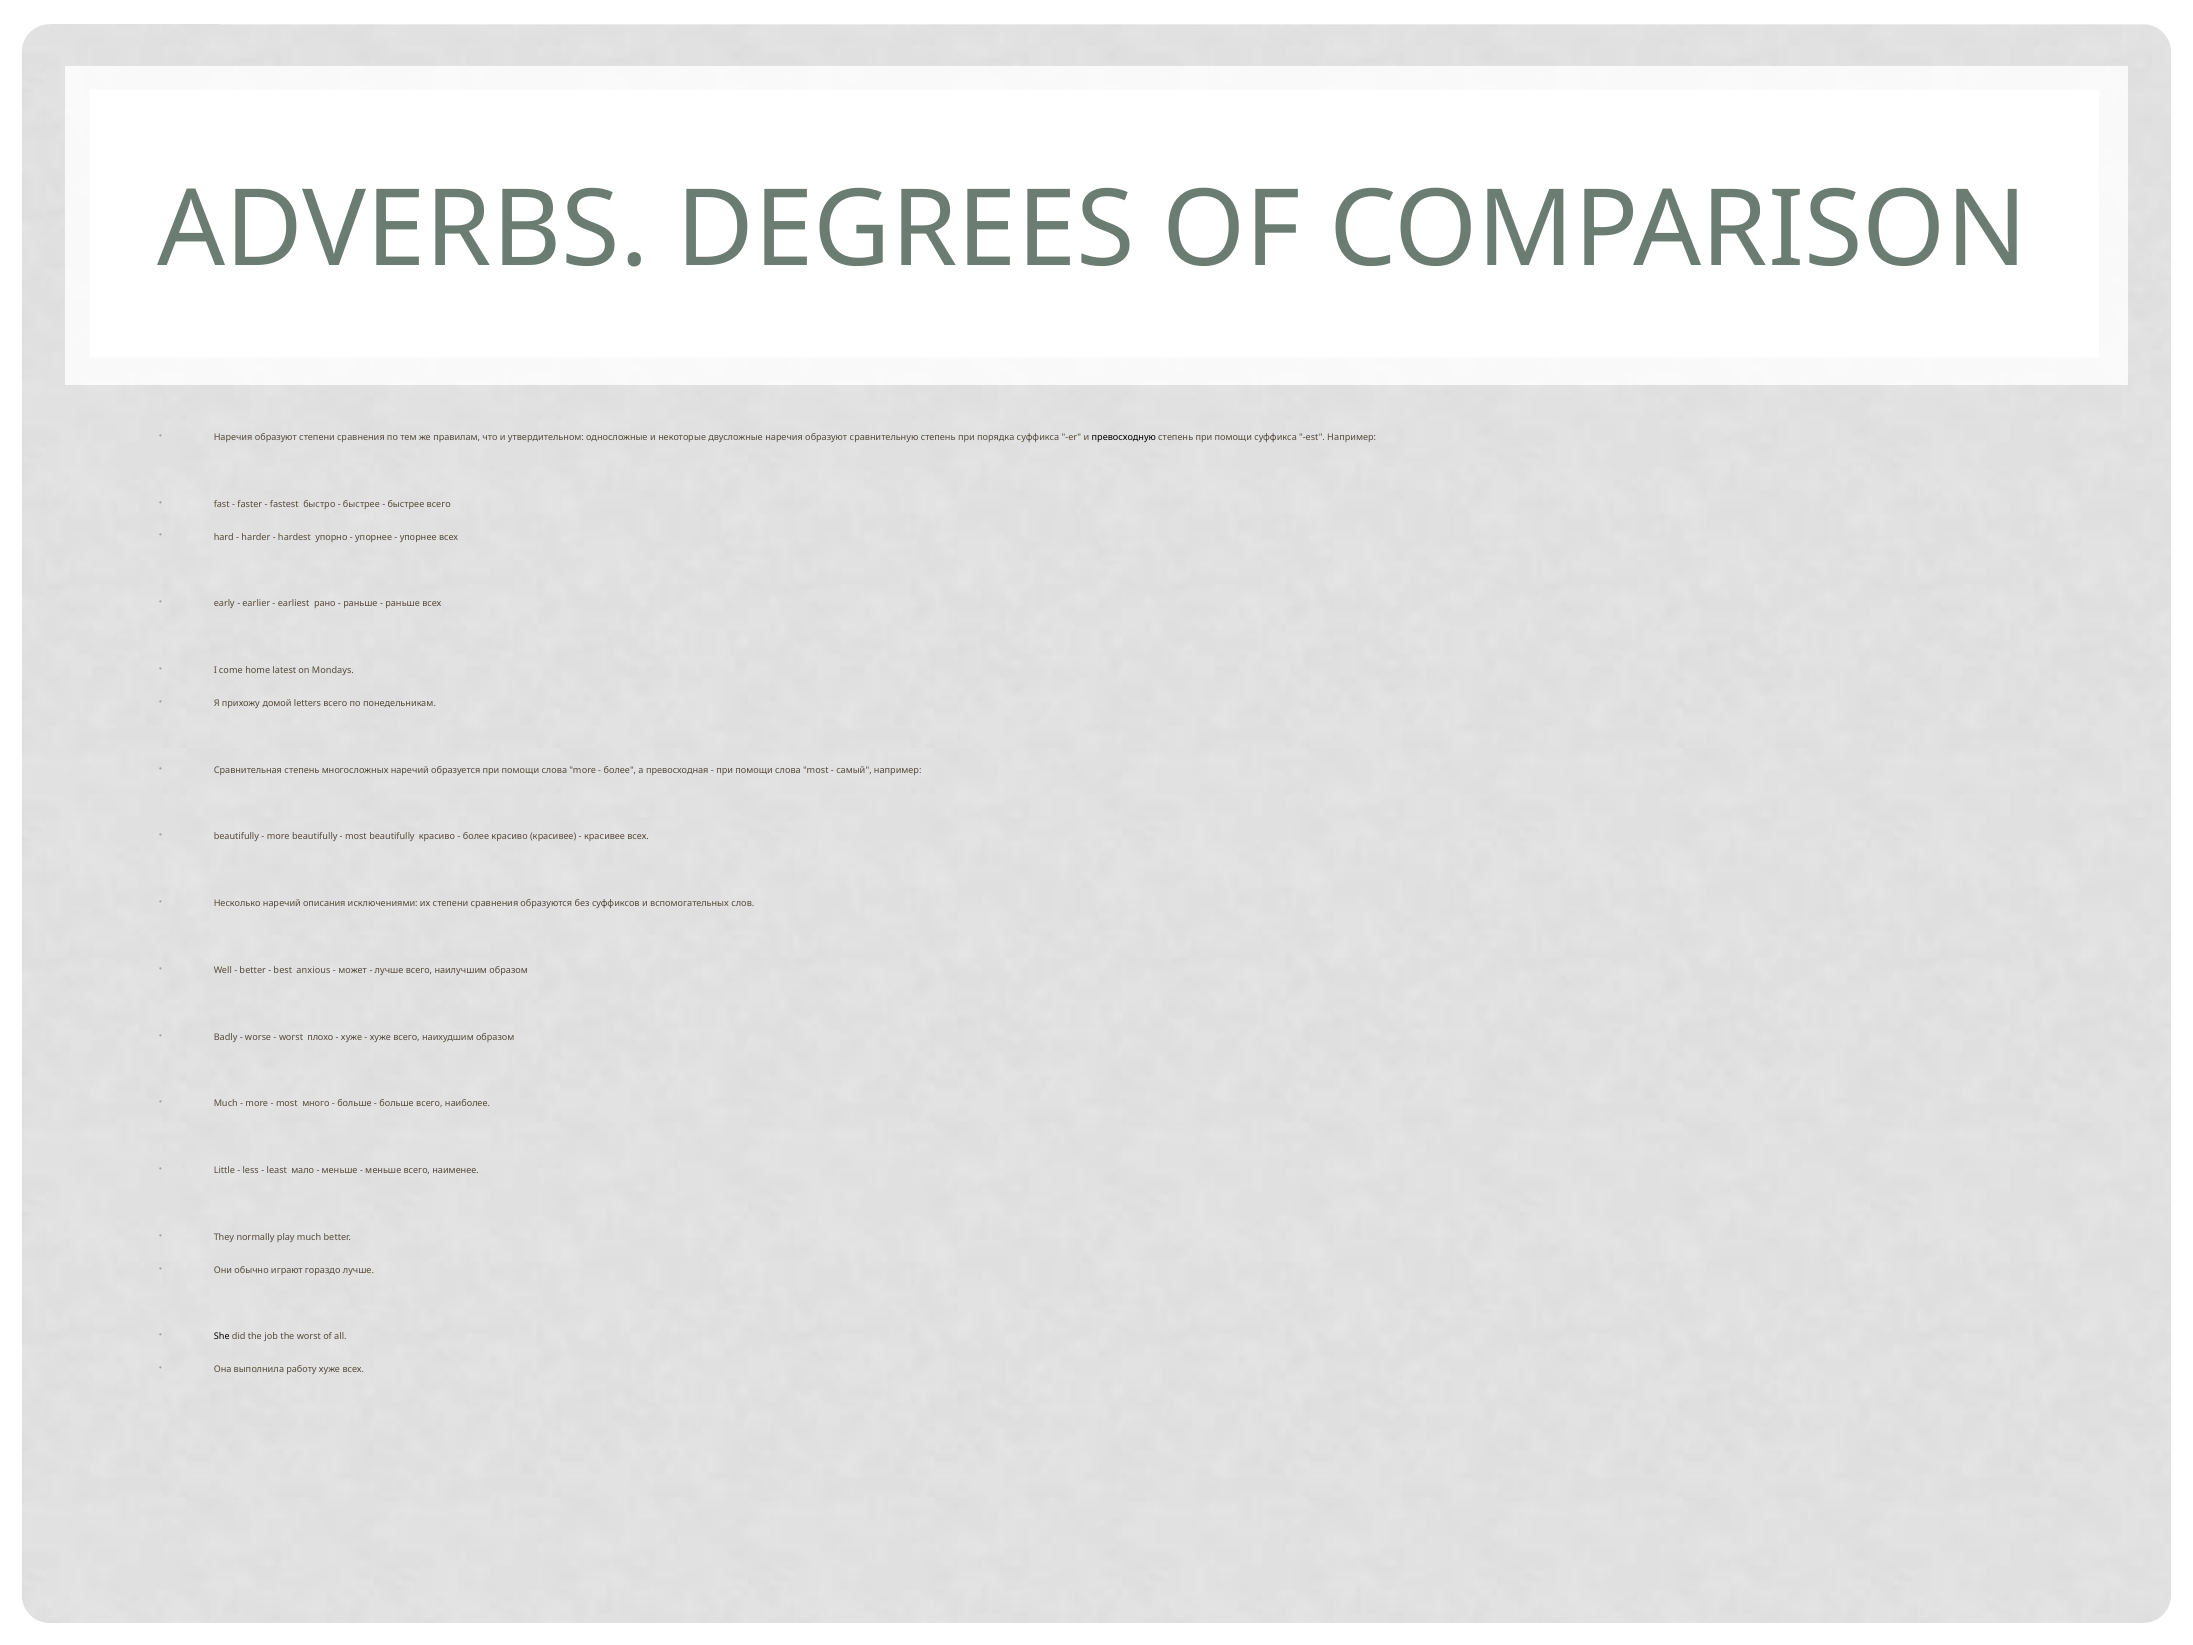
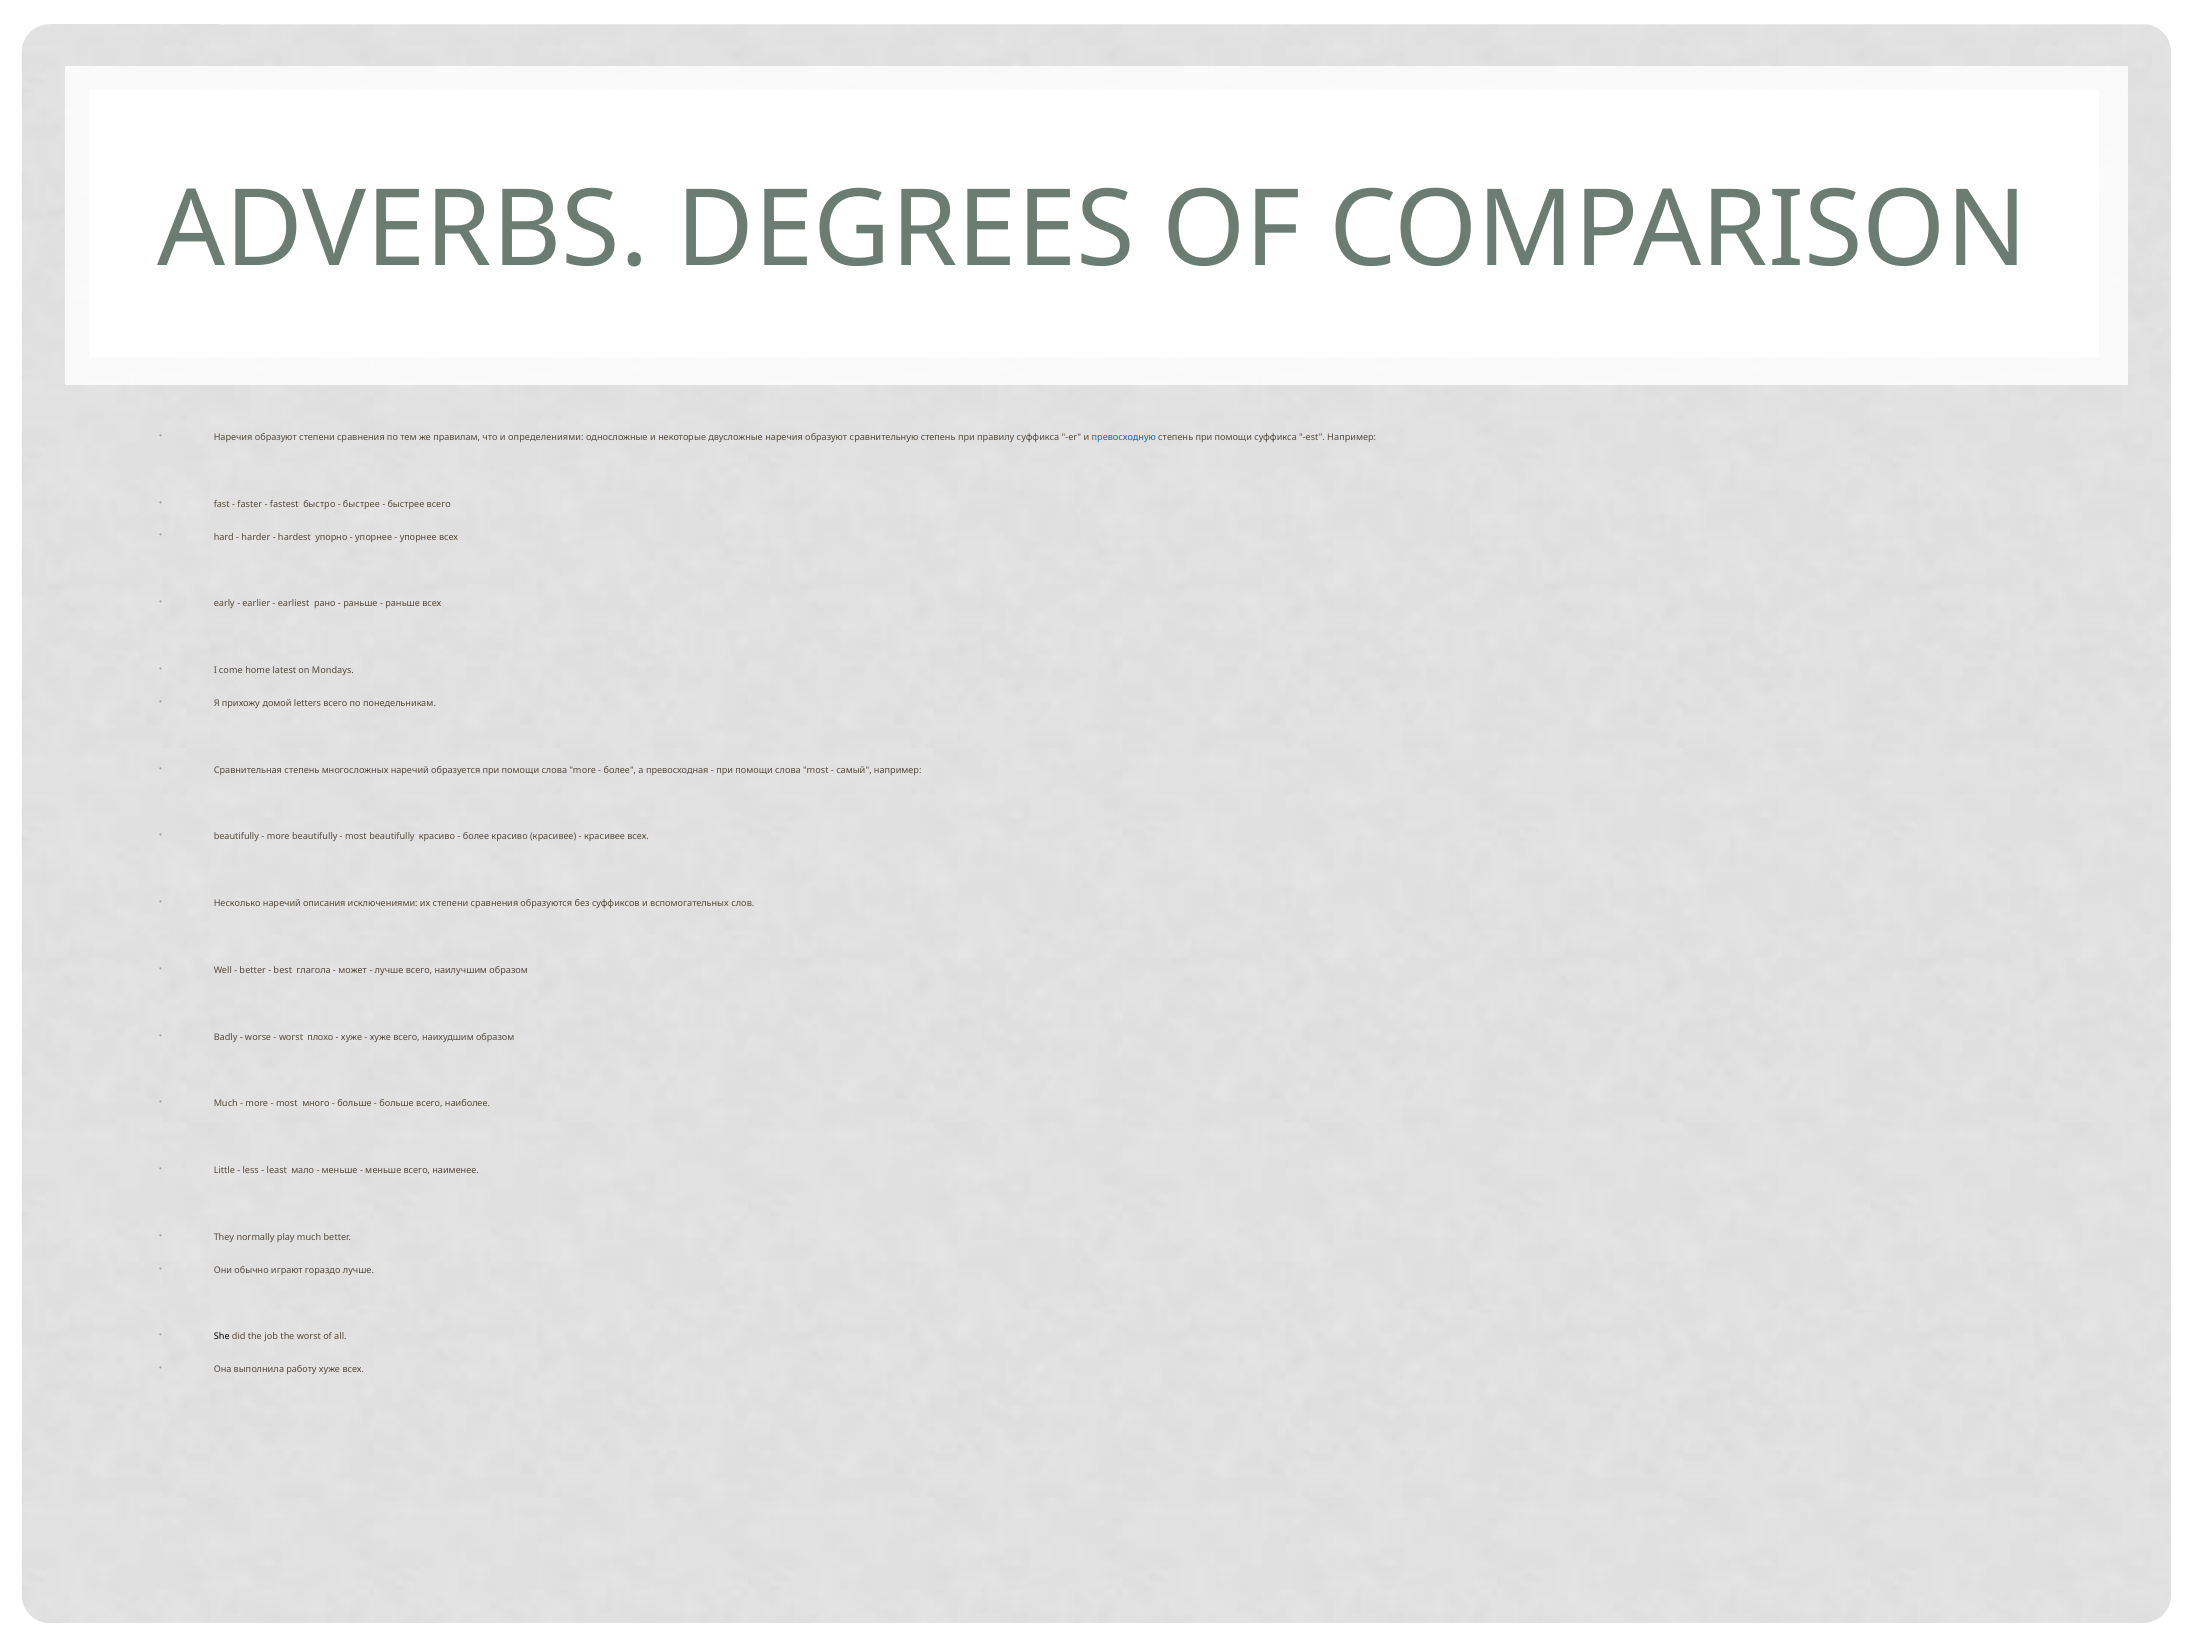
утвердительном: утвердительном -> определениями
порядка: порядка -> правилу
превосходную colour: black -> blue
anxious: anxious -> глагола
